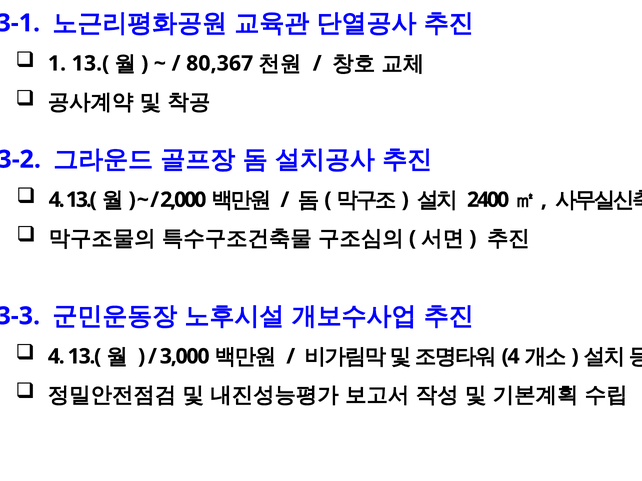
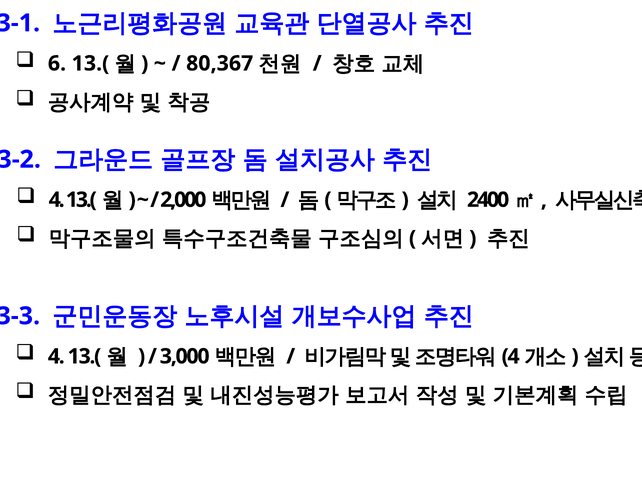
1: 1 -> 6
